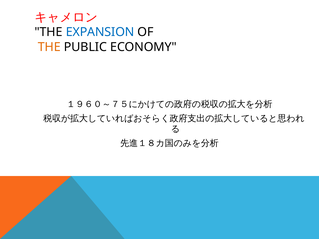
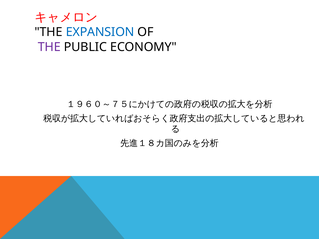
THE at (49, 47) colour: orange -> purple
